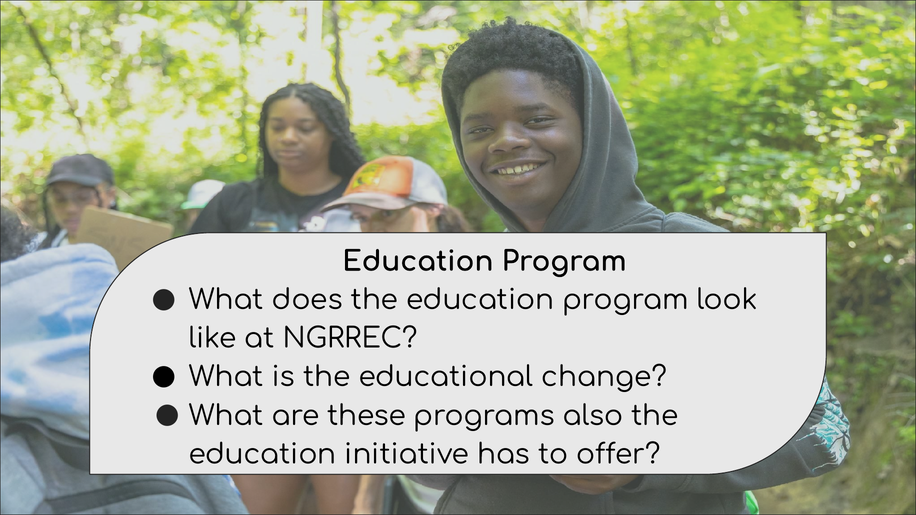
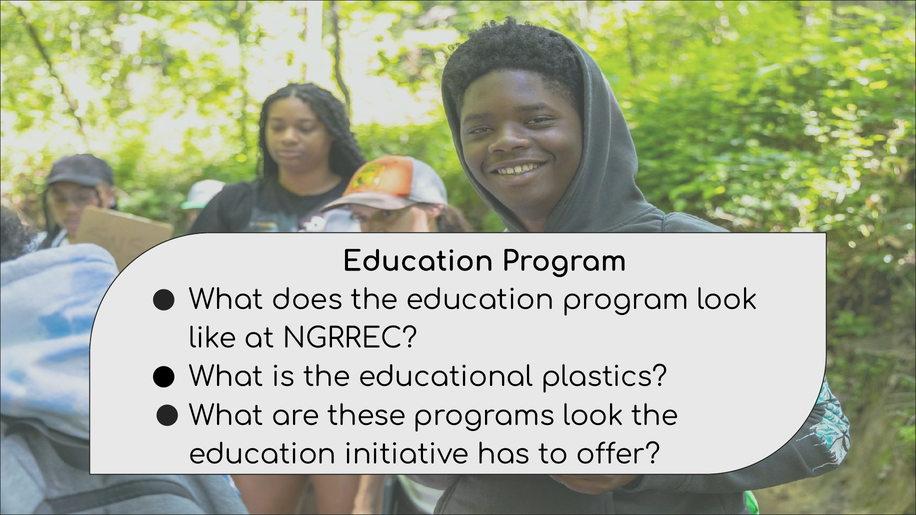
change: change -> plastics
programs also: also -> look
